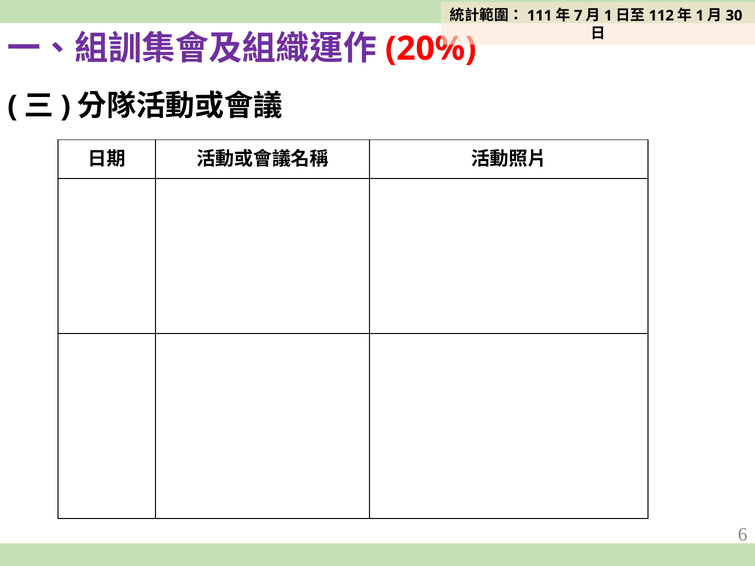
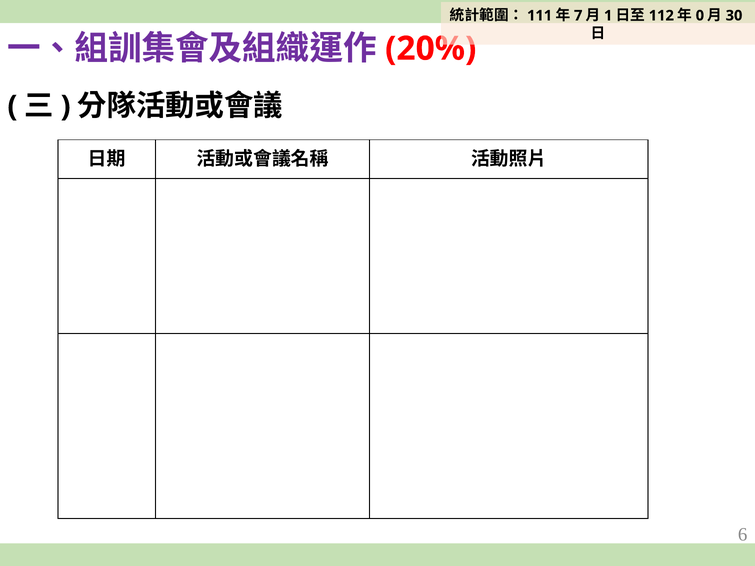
1 at (700, 16): 1 -> 0
